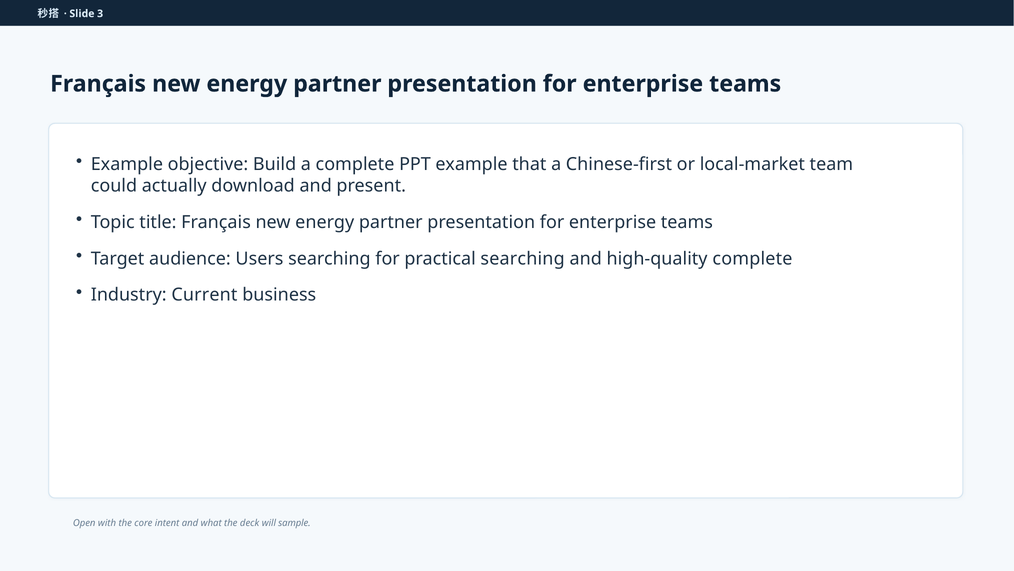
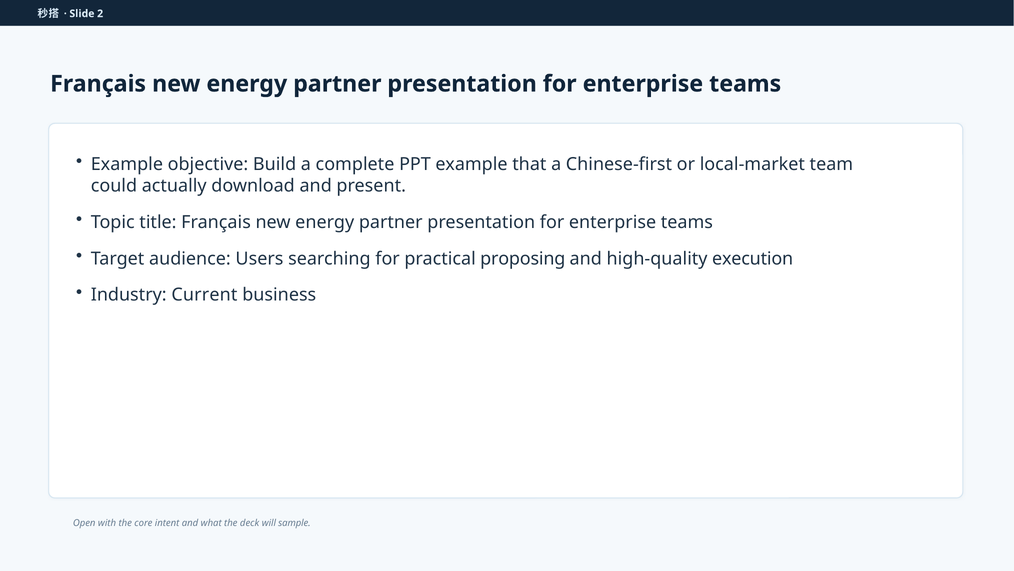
3: 3 -> 2
practical searching: searching -> proposing
high-quality complete: complete -> execution
